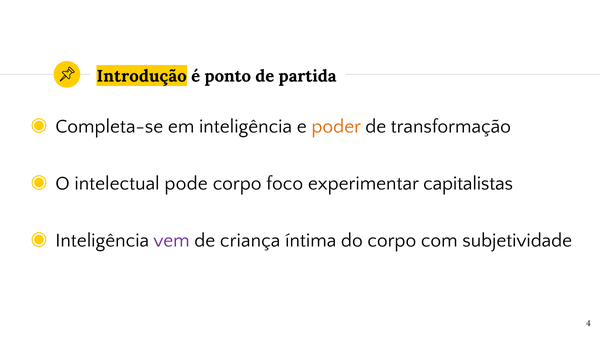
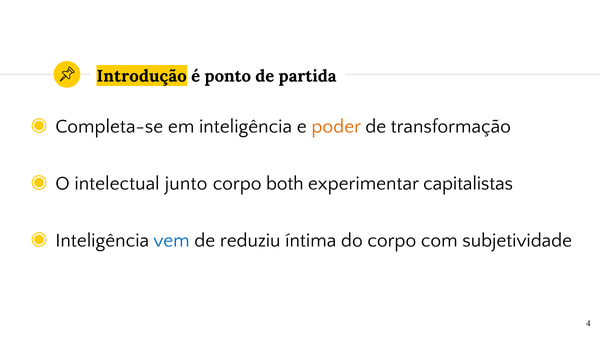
pode: pode -> junto
corpo foco: foco -> both
vem colour: purple -> blue
criança: criança -> reduziu
